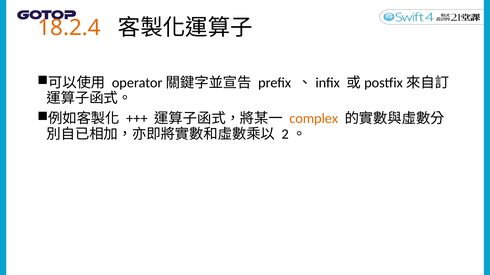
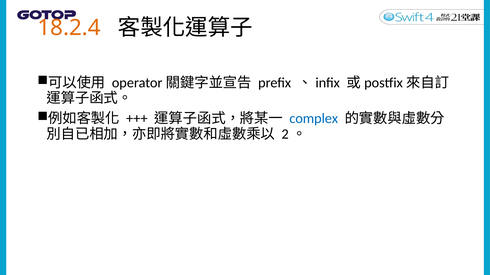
complex colour: orange -> blue
